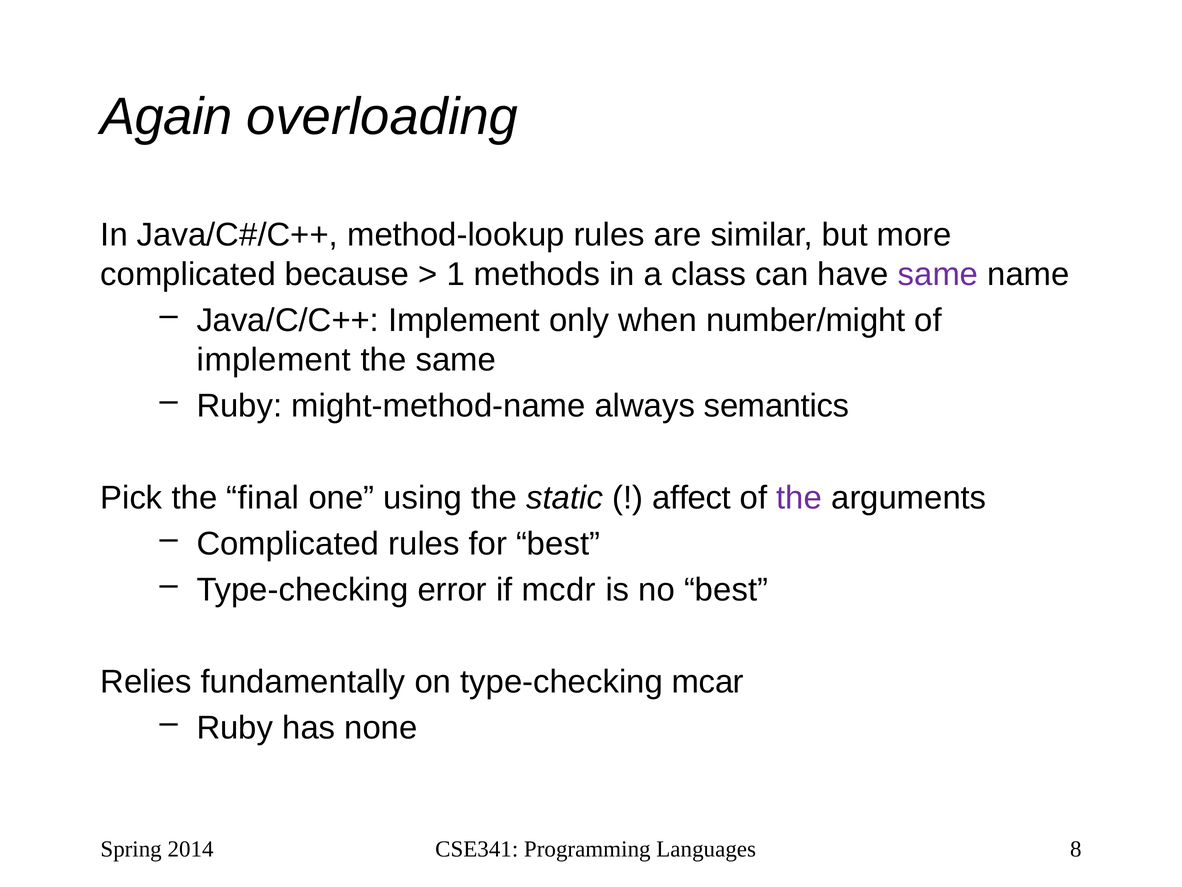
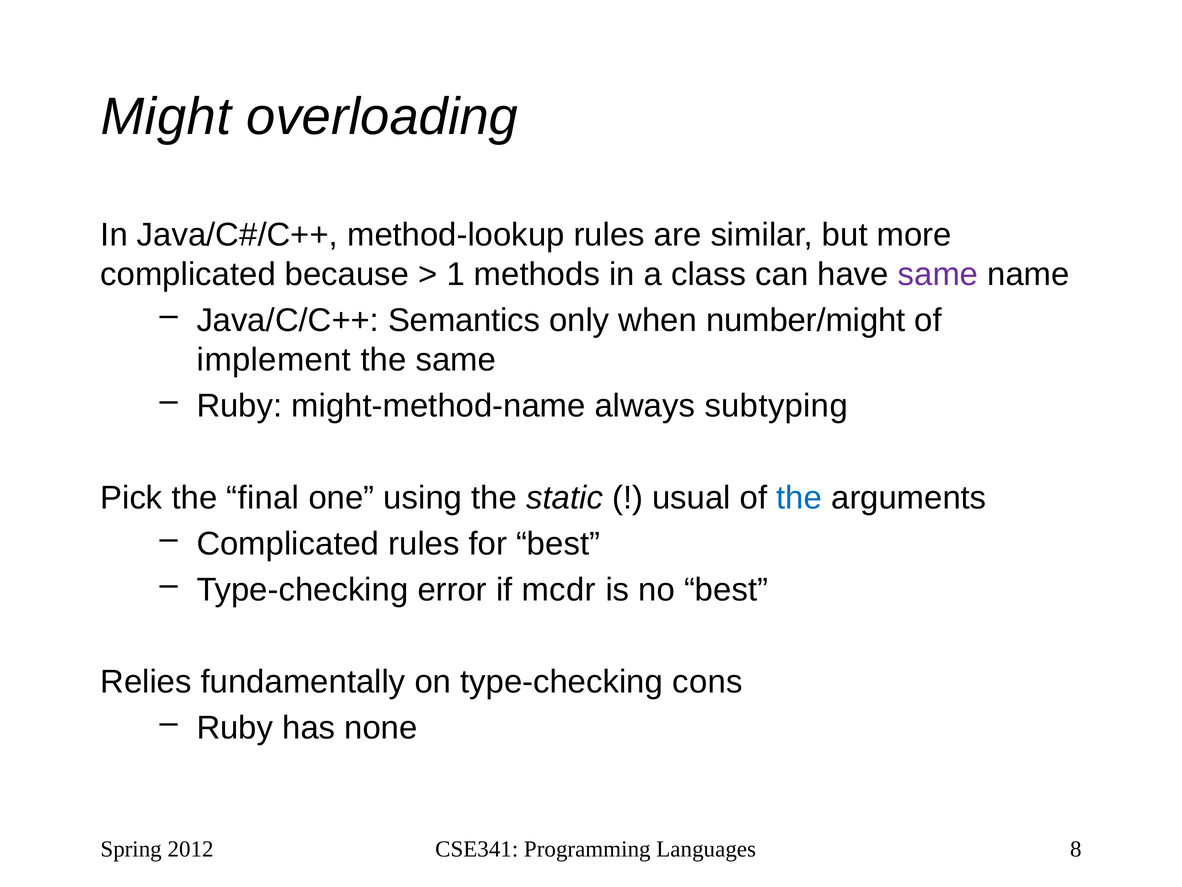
Again: Again -> Might
Java/C/C++ Implement: Implement -> Semantics
semantics: semantics -> subtyping
affect: affect -> usual
the at (799, 498) colour: purple -> blue
mcar: mcar -> cons
2014: 2014 -> 2012
